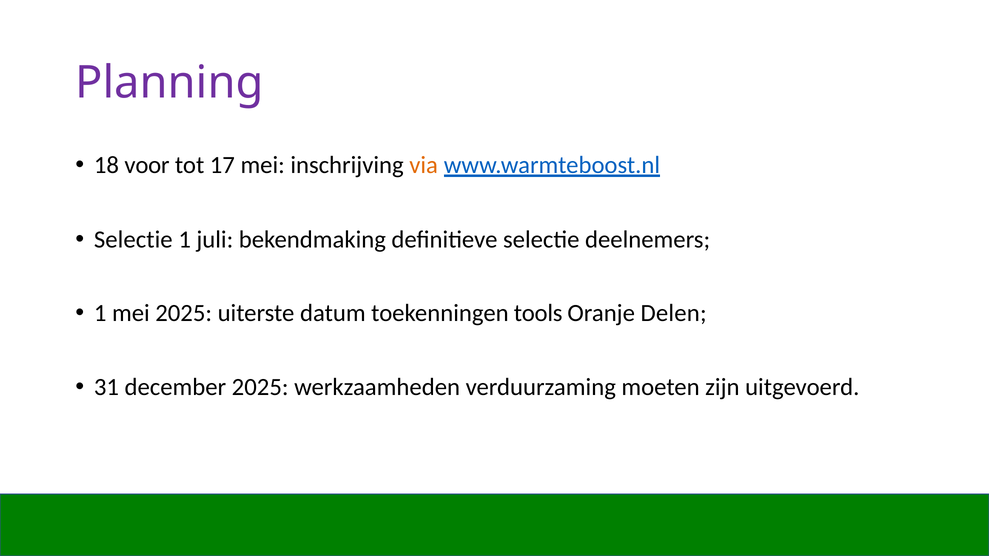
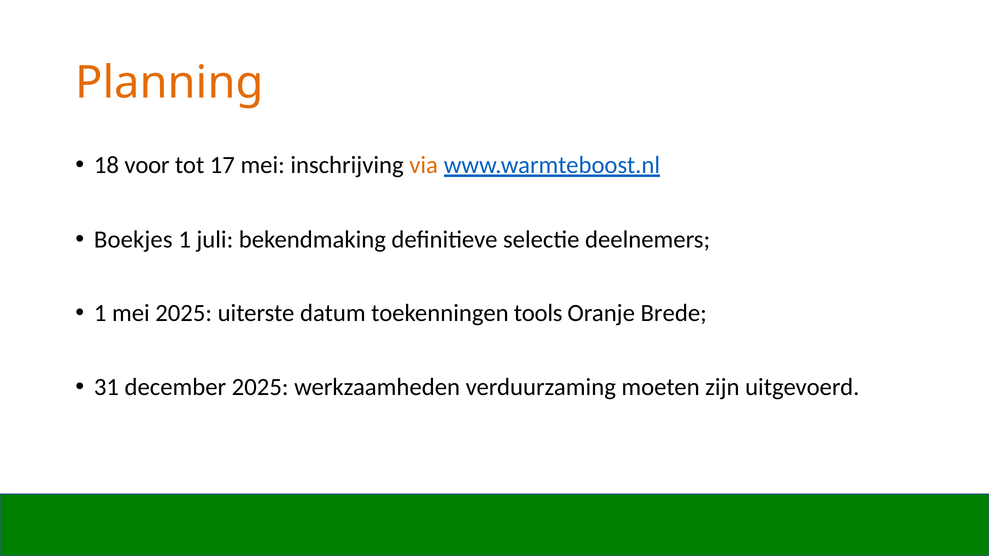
Planning colour: purple -> orange
Selectie at (133, 239): Selectie -> Boekjes
Delen: Delen -> Brede
